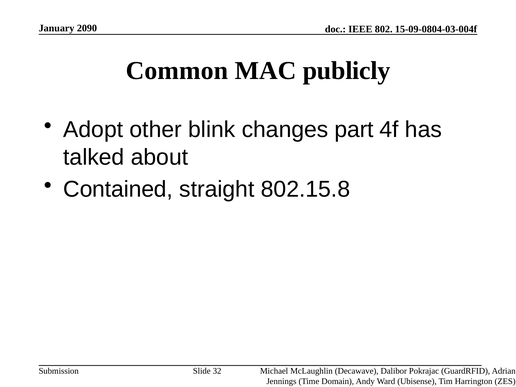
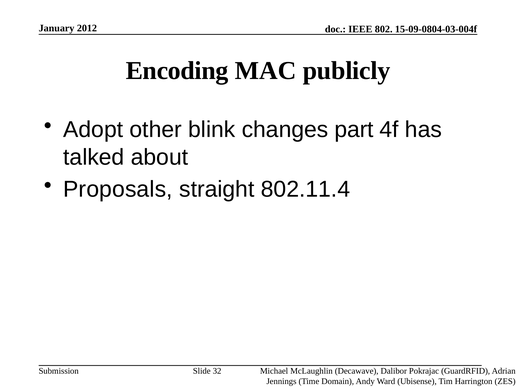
2090: 2090 -> 2012
Common: Common -> Encoding
Contained: Contained -> Proposals
802.15.8: 802.15.8 -> 802.11.4
